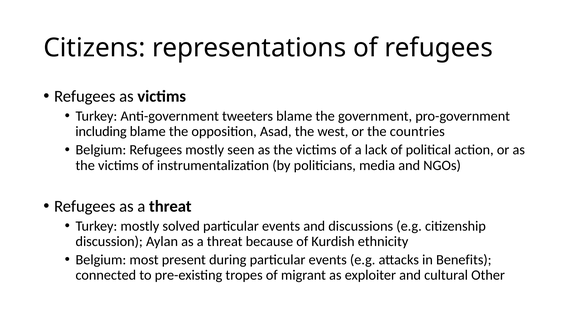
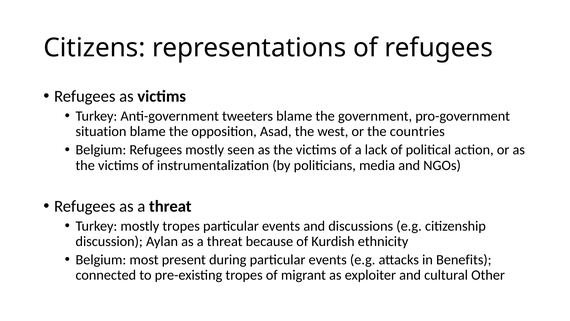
including: including -> situation
mostly solved: solved -> tropes
